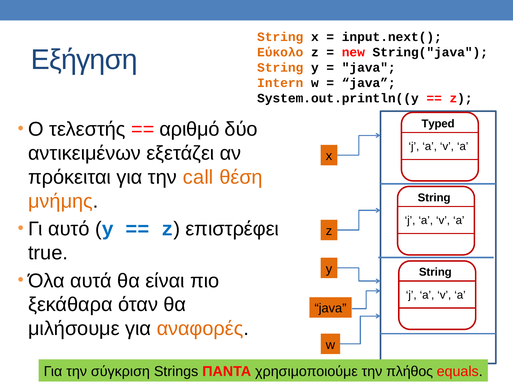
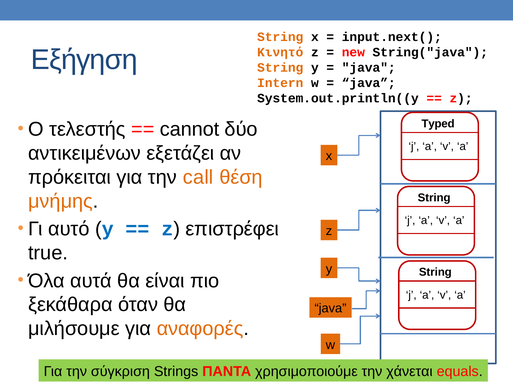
Εύκολο: Εύκολο -> Κινητό
αριθμό: αριθμό -> cannot
πλήθος: πλήθος -> χάνεται
